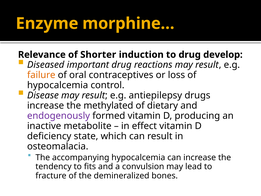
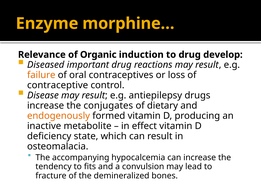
Shorter: Shorter -> Organic
hypocalcemia at (58, 85): hypocalcemia -> contraceptive
methylated: methylated -> conjugates
endogenously colour: purple -> orange
